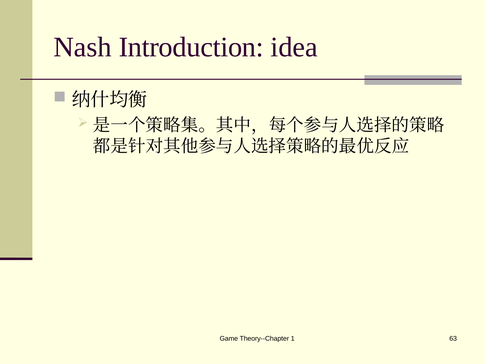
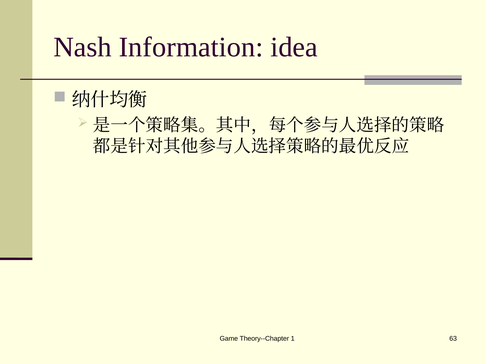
Introduction: Introduction -> Information
